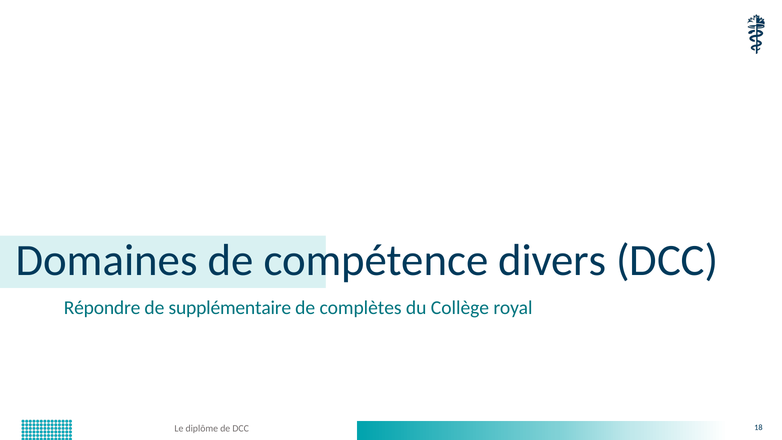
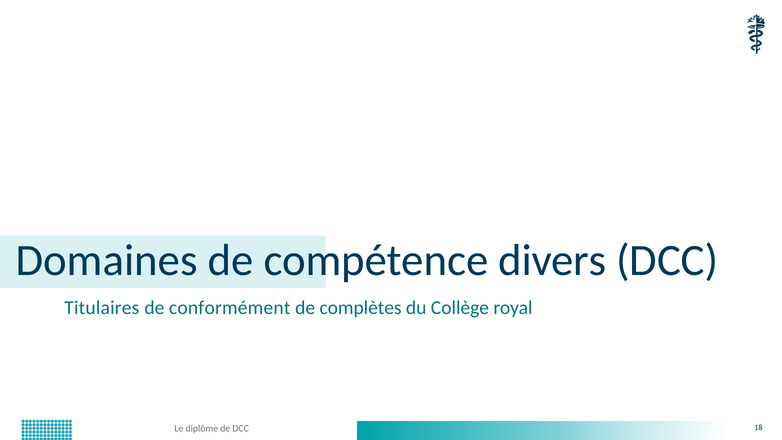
Répondre: Répondre -> Titulaires
supplémentaire: supplémentaire -> conformément
